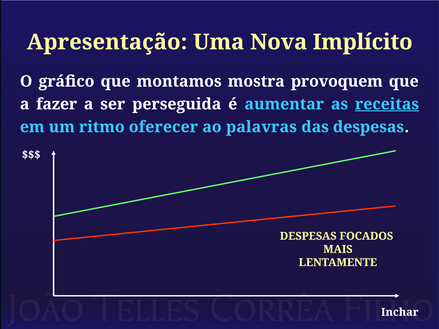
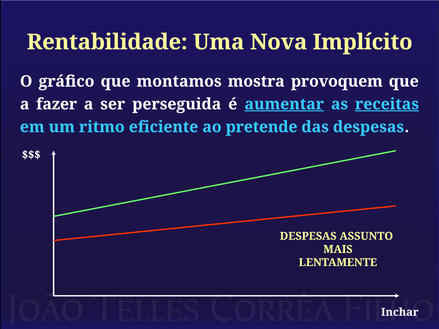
Apresentação: Apresentação -> Rentabilidade
aumentar underline: none -> present
oferecer: oferecer -> eficiente
palavras: palavras -> pretende
FOCADOS: FOCADOS -> ASSUNTO
